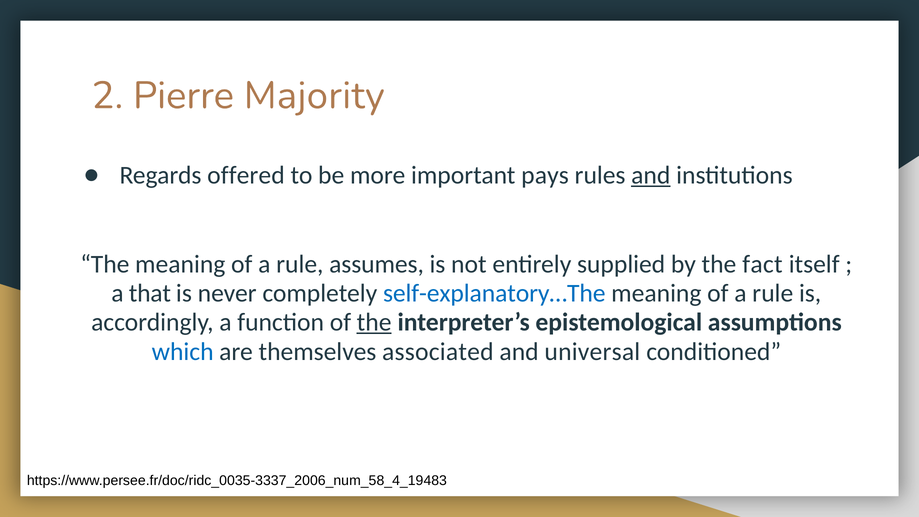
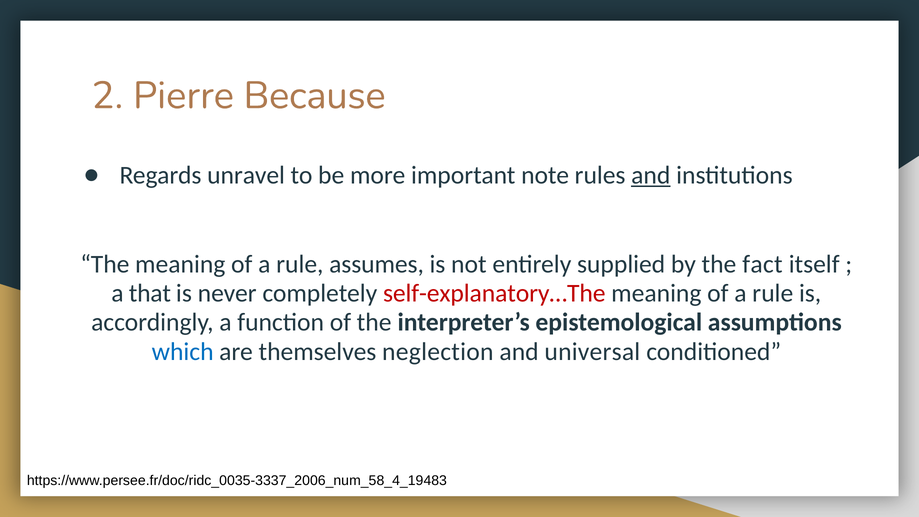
Majority: Majority -> Because
offered: offered -> unravel
pays: pays -> note
self-explanatory…The colour: blue -> red
the at (374, 322) underline: present -> none
associated: associated -> neglection
